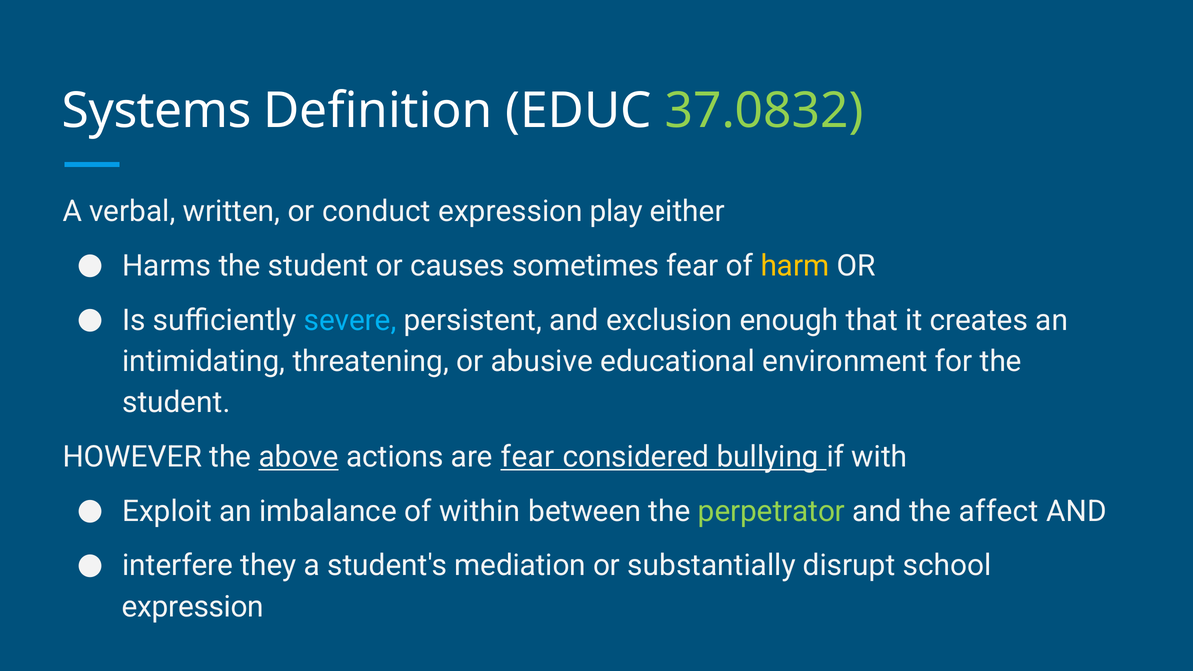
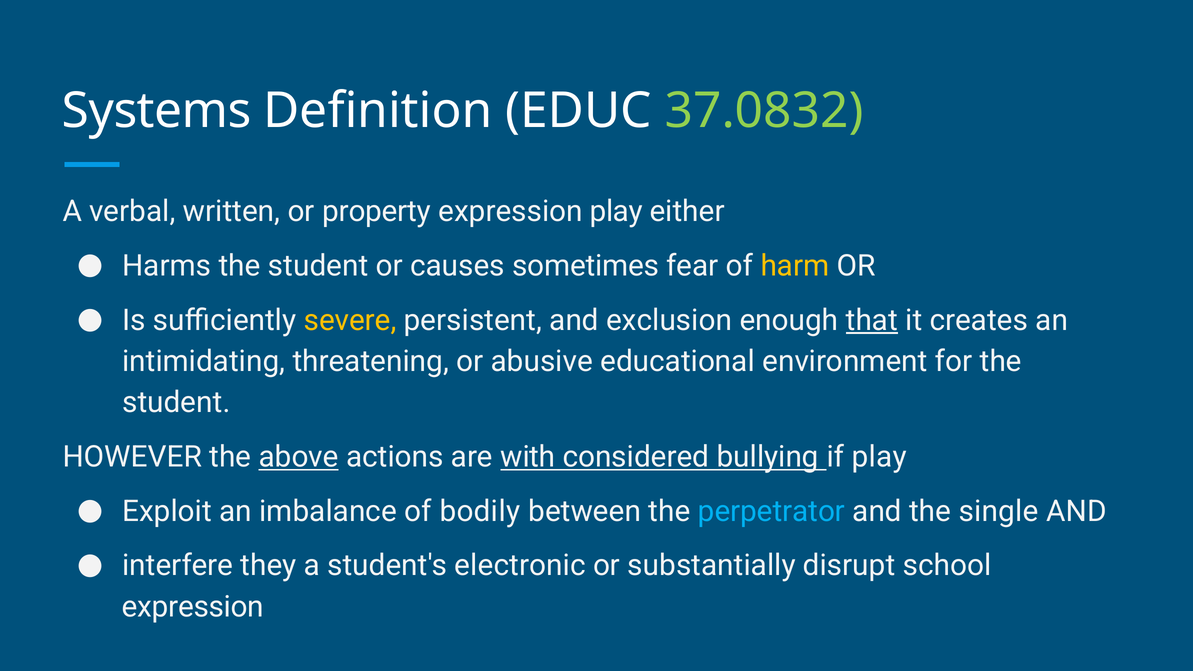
conduct: conduct -> property
severe colour: light blue -> yellow
that underline: none -> present
are fear: fear -> with
if with: with -> play
within: within -> bodily
perpetrator colour: light green -> light blue
affect: affect -> single
mediation: mediation -> electronic
